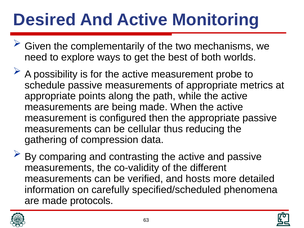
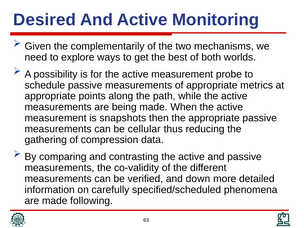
configured: configured -> snapshots
hosts: hosts -> down
protocols: protocols -> following
